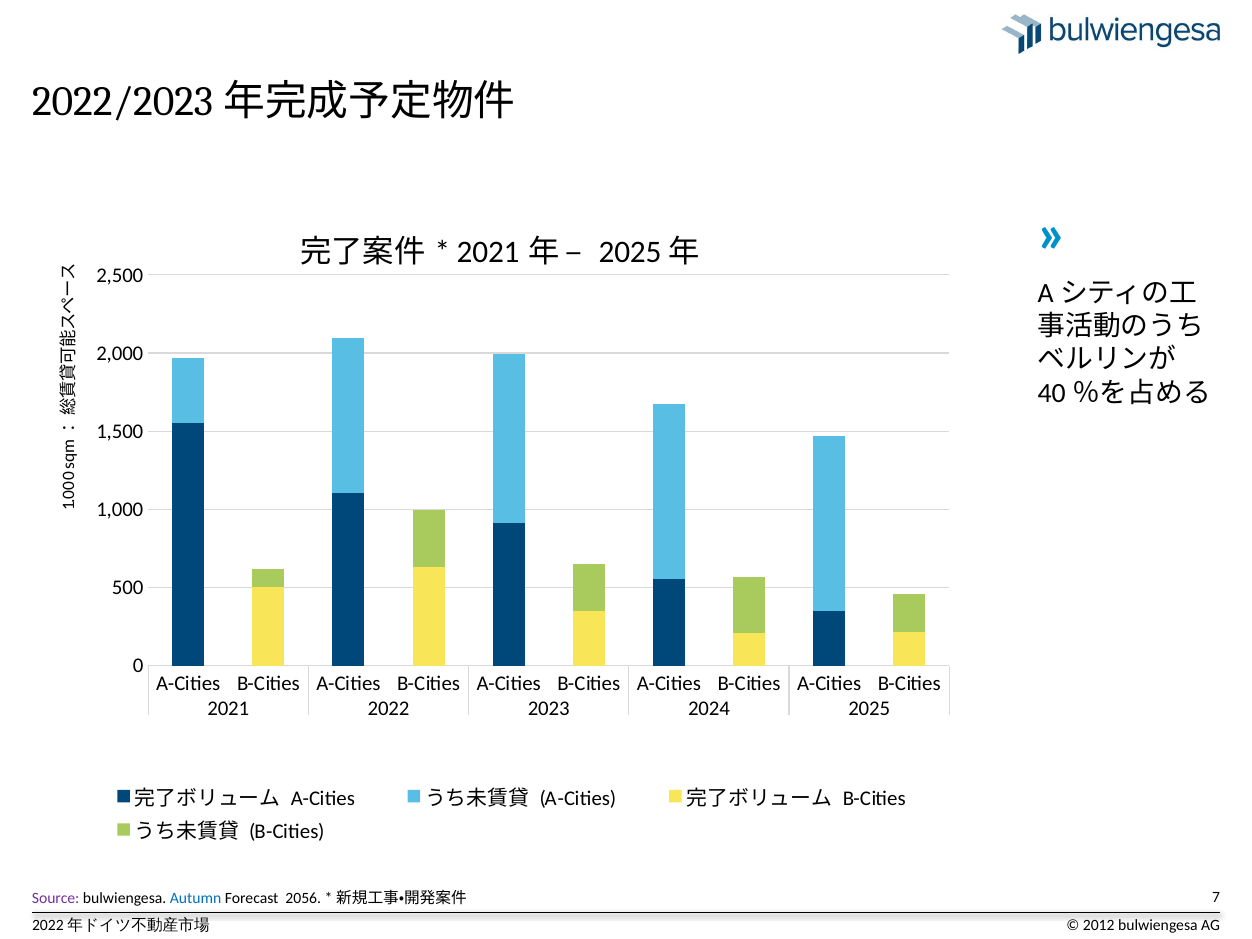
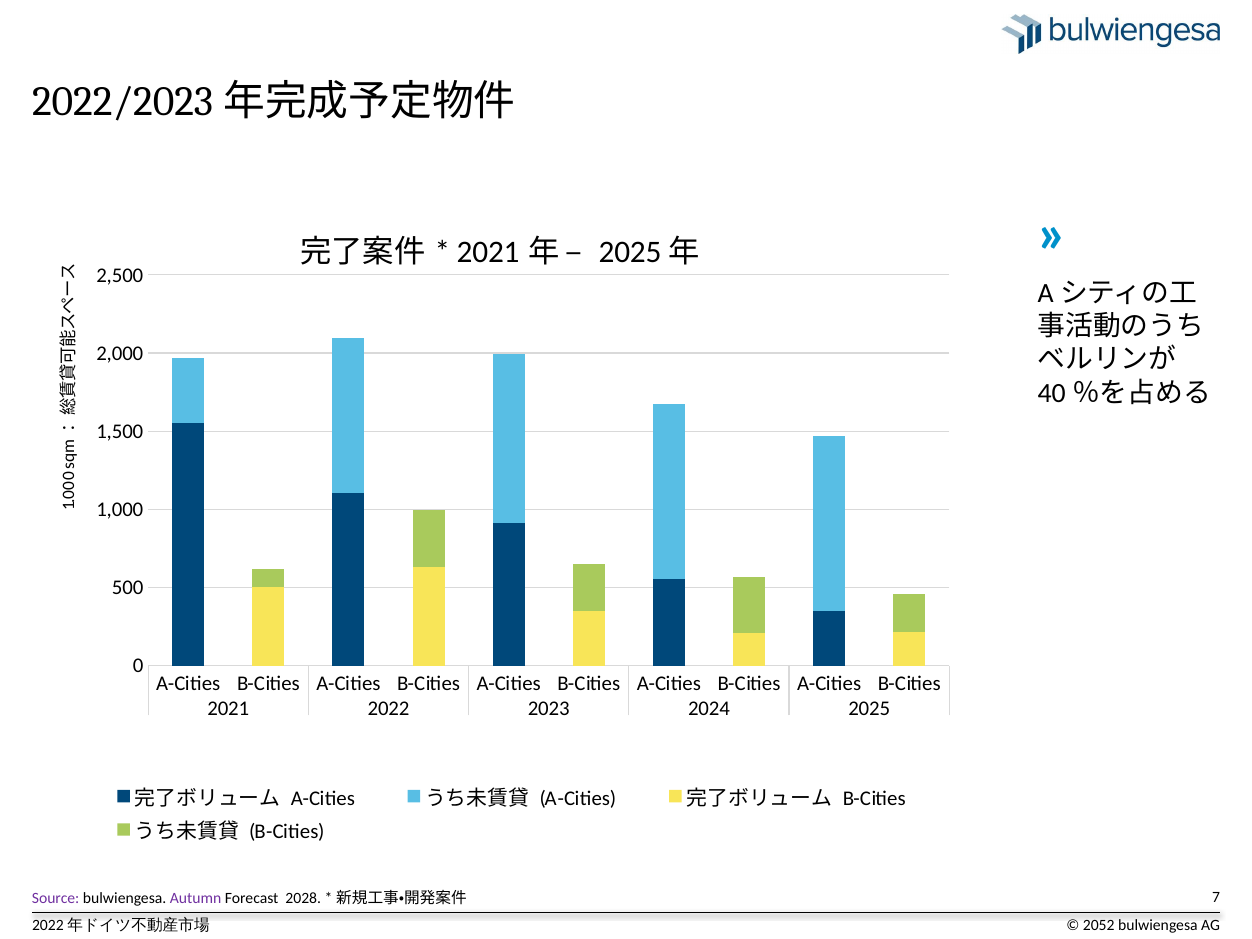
Autumn colour: blue -> purple
2056: 2056 -> 2028
2012: 2012 -> 2052
